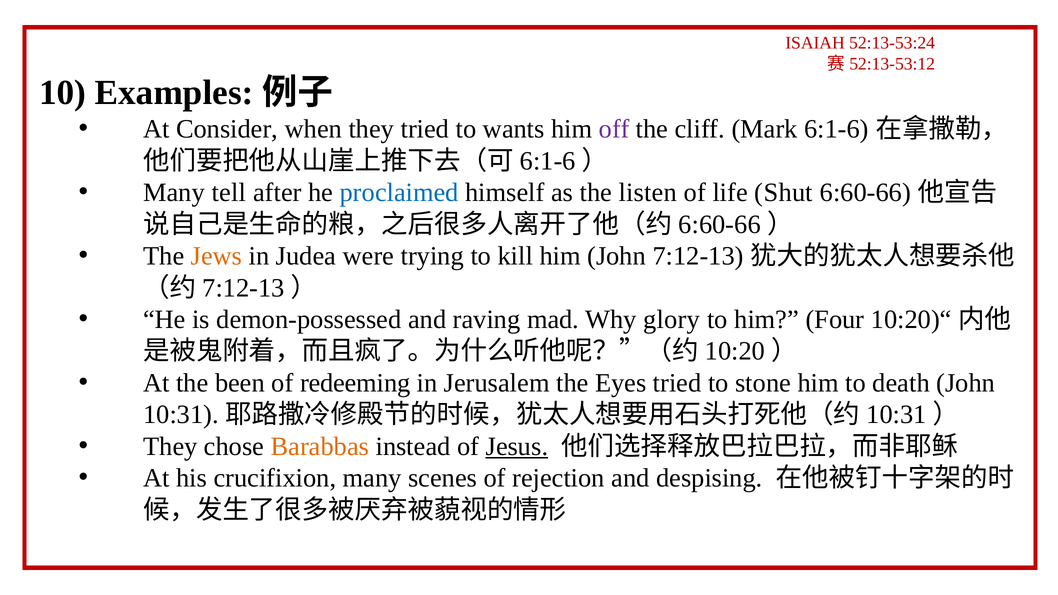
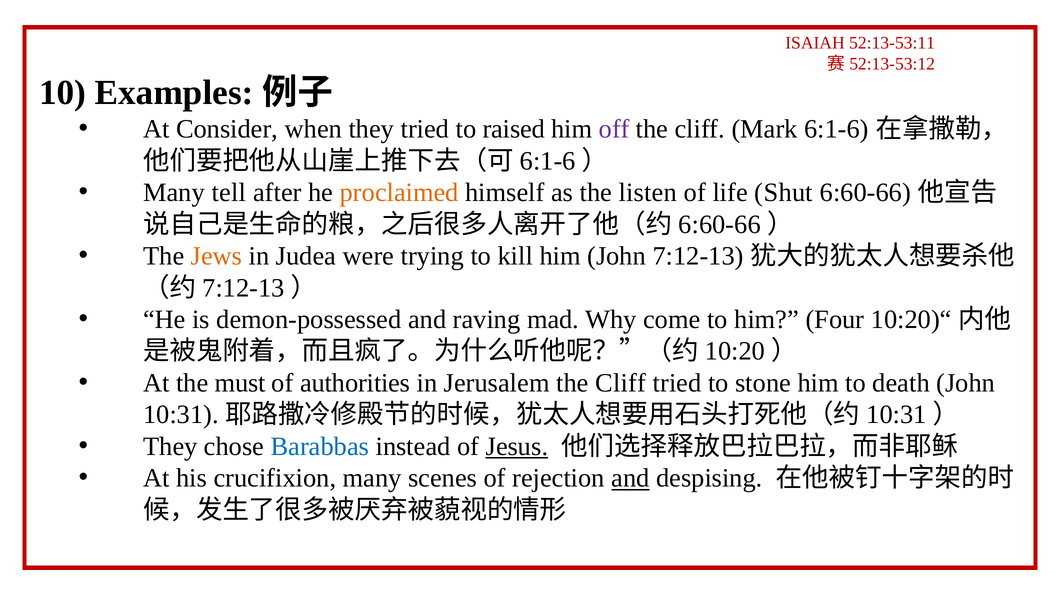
52:13-53:24: 52:13-53:24 -> 52:13-53:11
wants: wants -> raised
proclaimed colour: blue -> orange
glory: glory -> come
been: been -> must
redeeming: redeeming -> authorities
Jerusalem the Eyes: Eyes -> Cliff
Barabbas colour: orange -> blue
and at (630, 478) underline: none -> present
